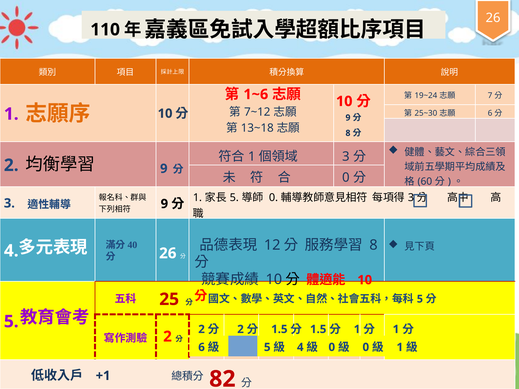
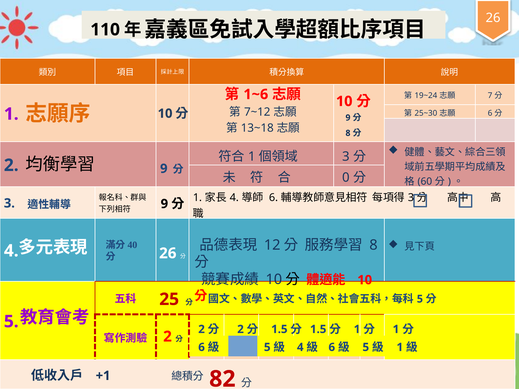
5 at (234, 198): 5 -> 4
0 at (273, 198): 0 -> 6
0 at (332, 347): 0 -> 6
0 at (366, 347): 0 -> 5
